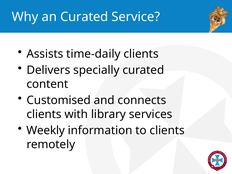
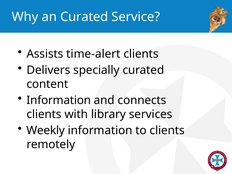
time-daily: time-daily -> time-alert
Customised at (59, 100): Customised -> Information
